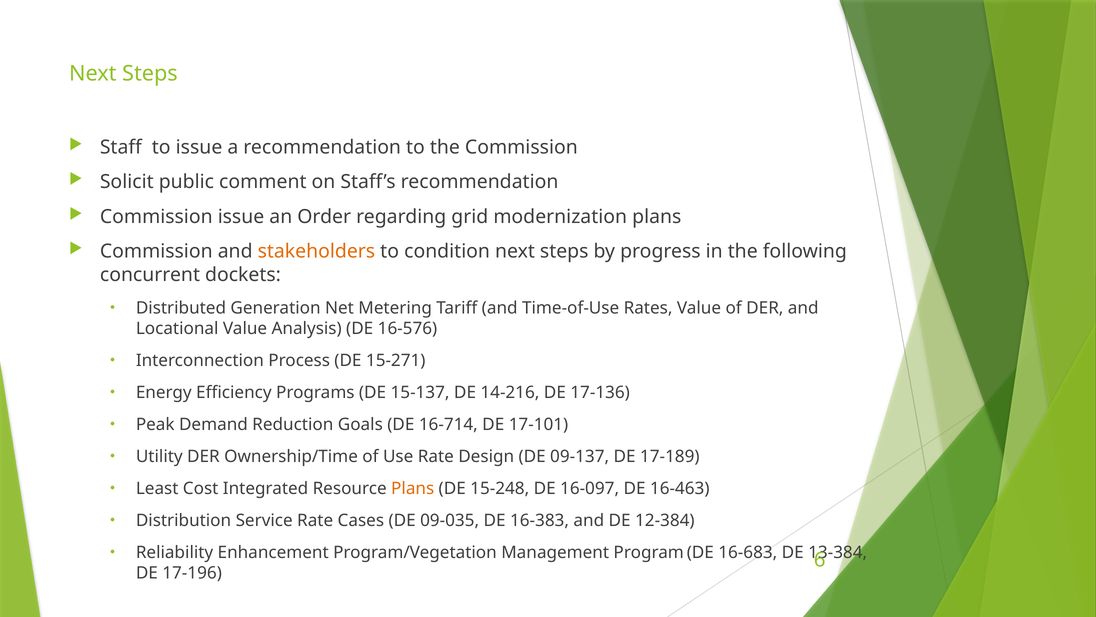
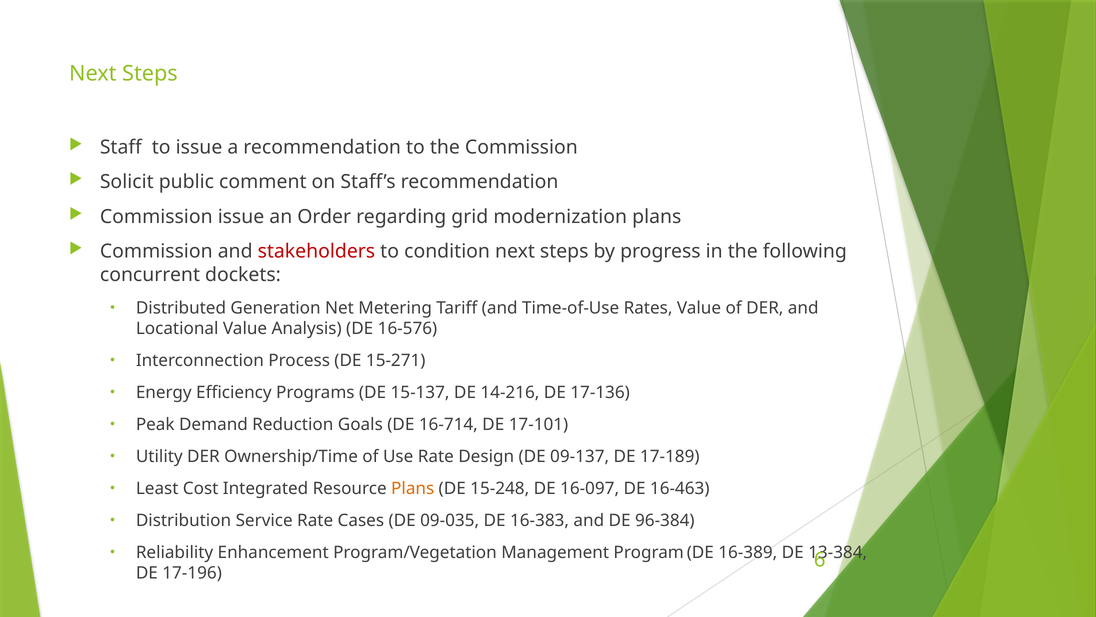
stakeholders colour: orange -> red
12-384: 12-384 -> 96-384
16-683: 16-683 -> 16-389
